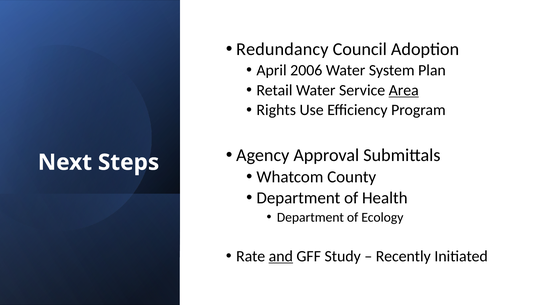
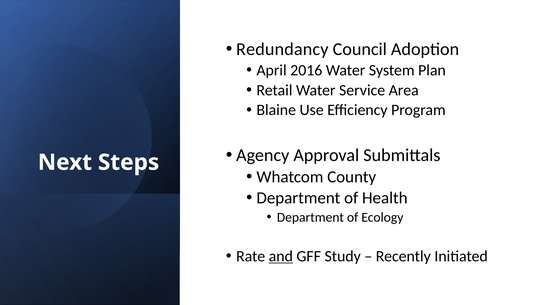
2006: 2006 -> 2016
Area underline: present -> none
Rights: Rights -> Blaine
